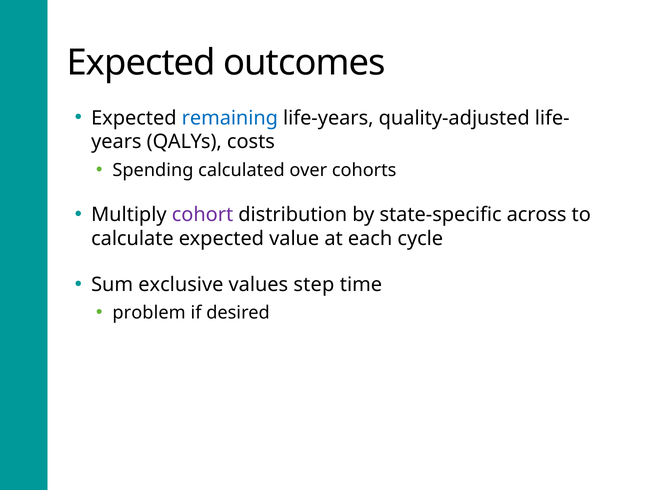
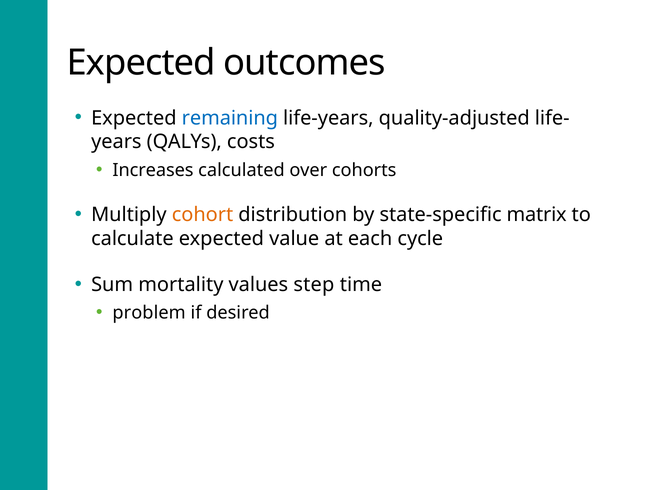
Spending: Spending -> Increases
cohort colour: purple -> orange
across: across -> matrix
exclusive: exclusive -> mortality
